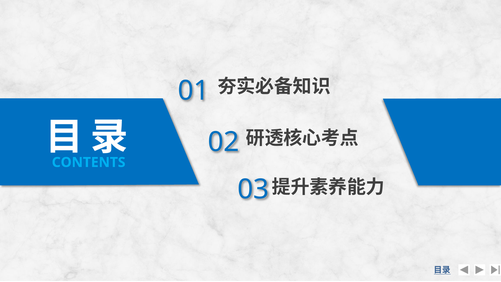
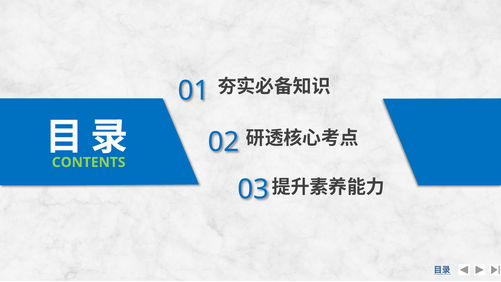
CONTENTS colour: light blue -> light green
